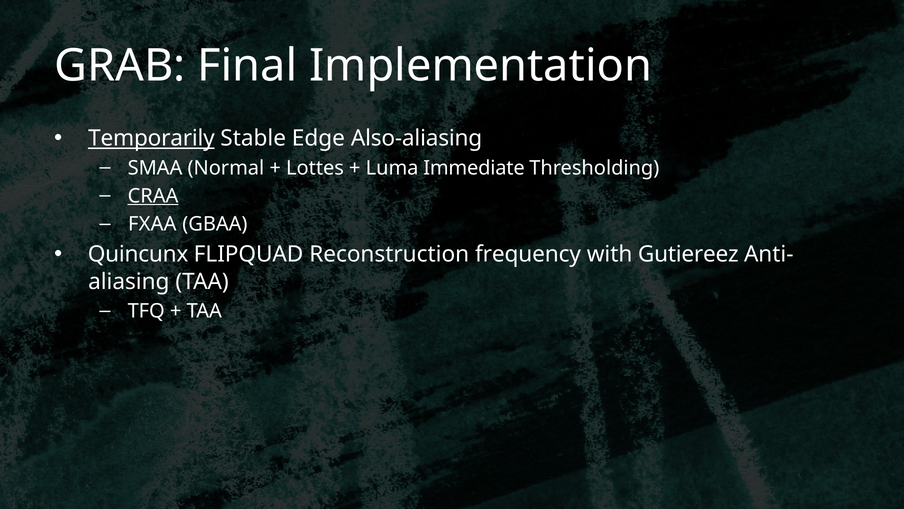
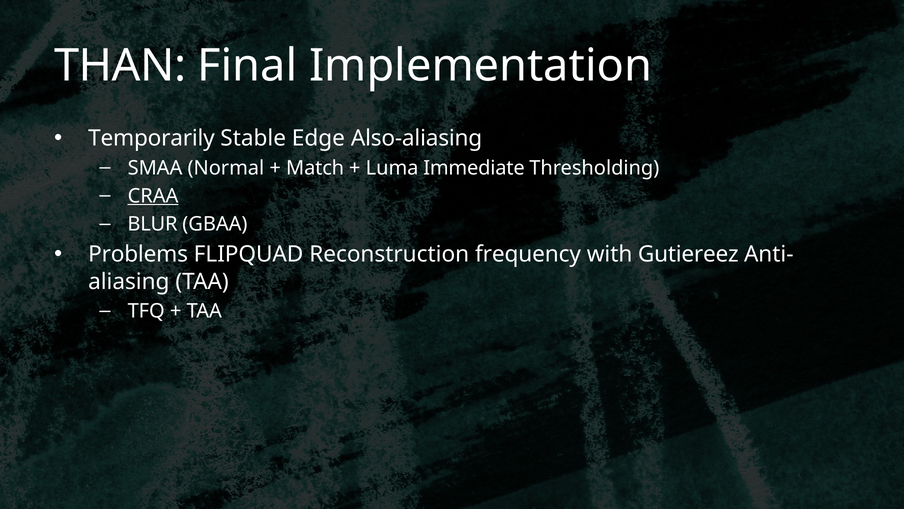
GRAB: GRAB -> THAN
Temporarily underline: present -> none
Lottes: Lottes -> Match
FXAA: FXAA -> BLUR
Quincunx: Quincunx -> Problems
